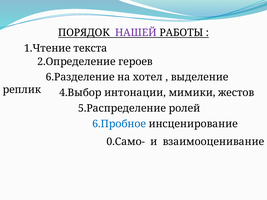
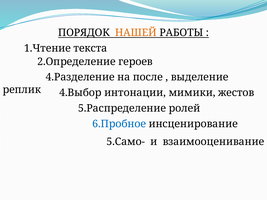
НАШЕЙ colour: purple -> orange
6.Разделение: 6.Разделение -> 4.Разделение
хотел: хотел -> после
0.Само-: 0.Само- -> 5.Само-
